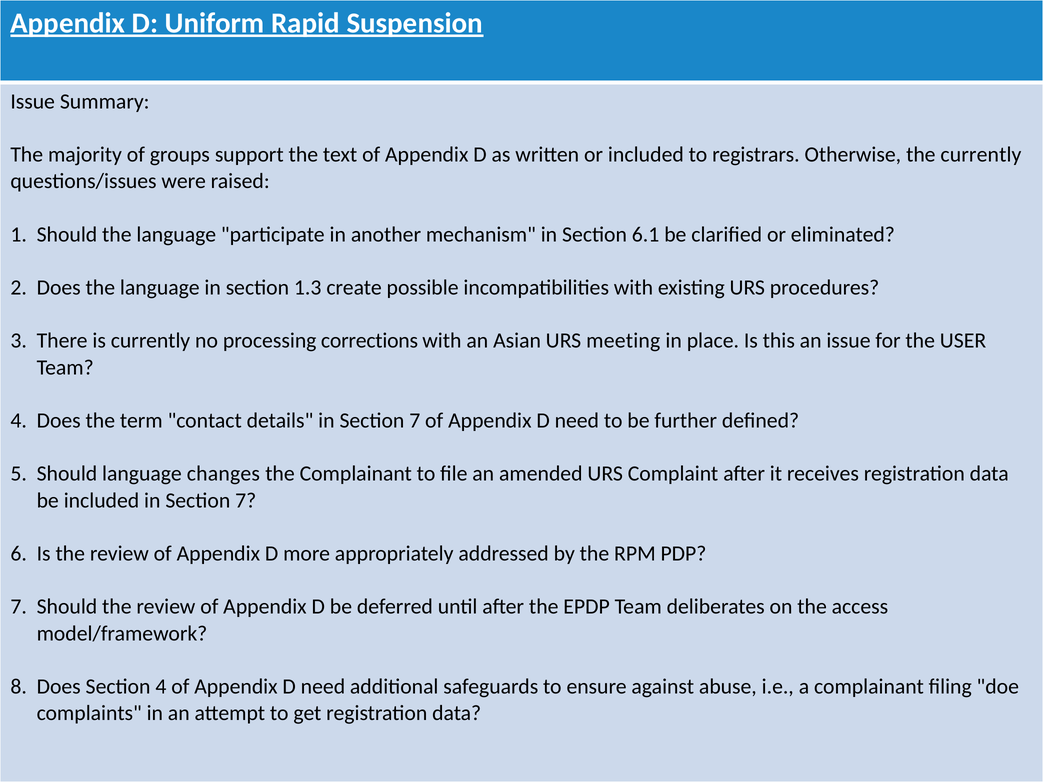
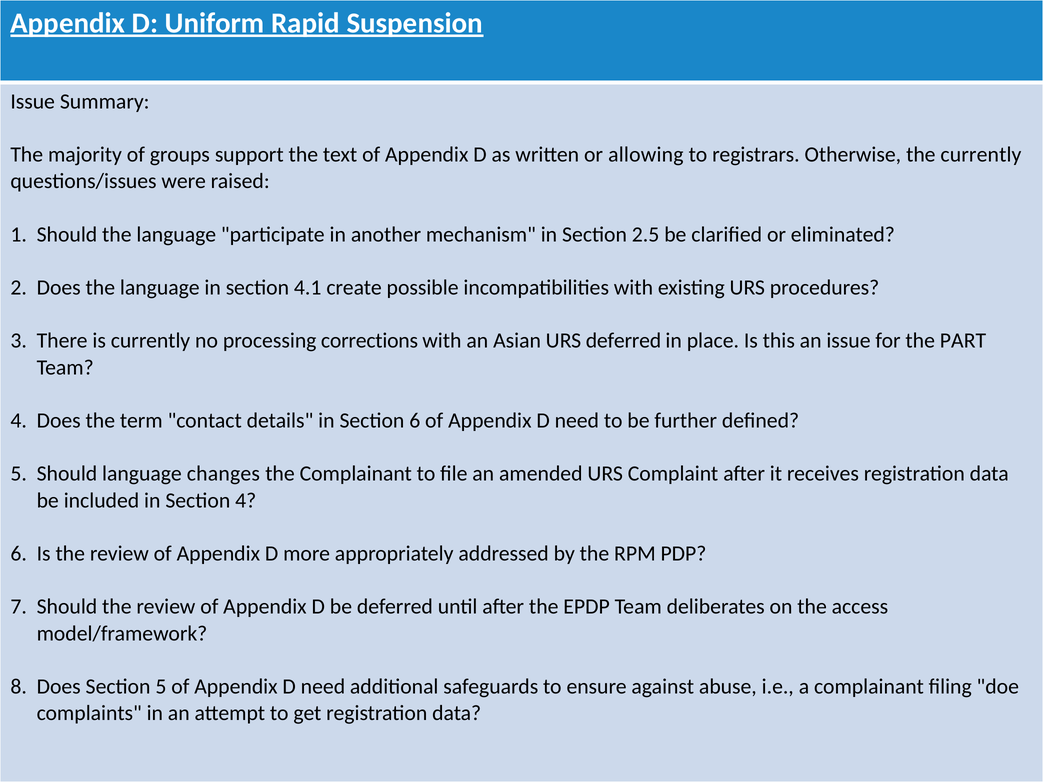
or included: included -> allowing
6.1: 6.1 -> 2.5
1.3: 1.3 -> 4.1
URS meeting: meeting -> deferred
USER: USER -> PART
details in Section 7: 7 -> 6
included in Section 7: 7 -> 4
Section 4: 4 -> 5
